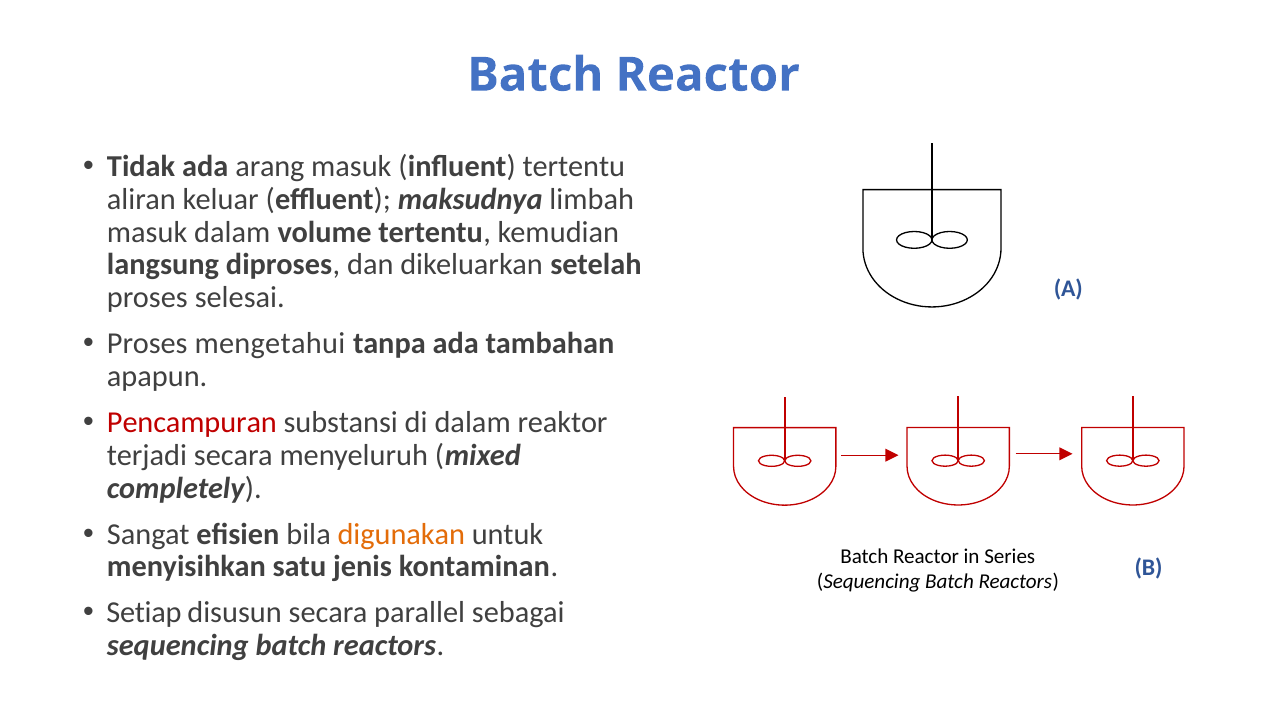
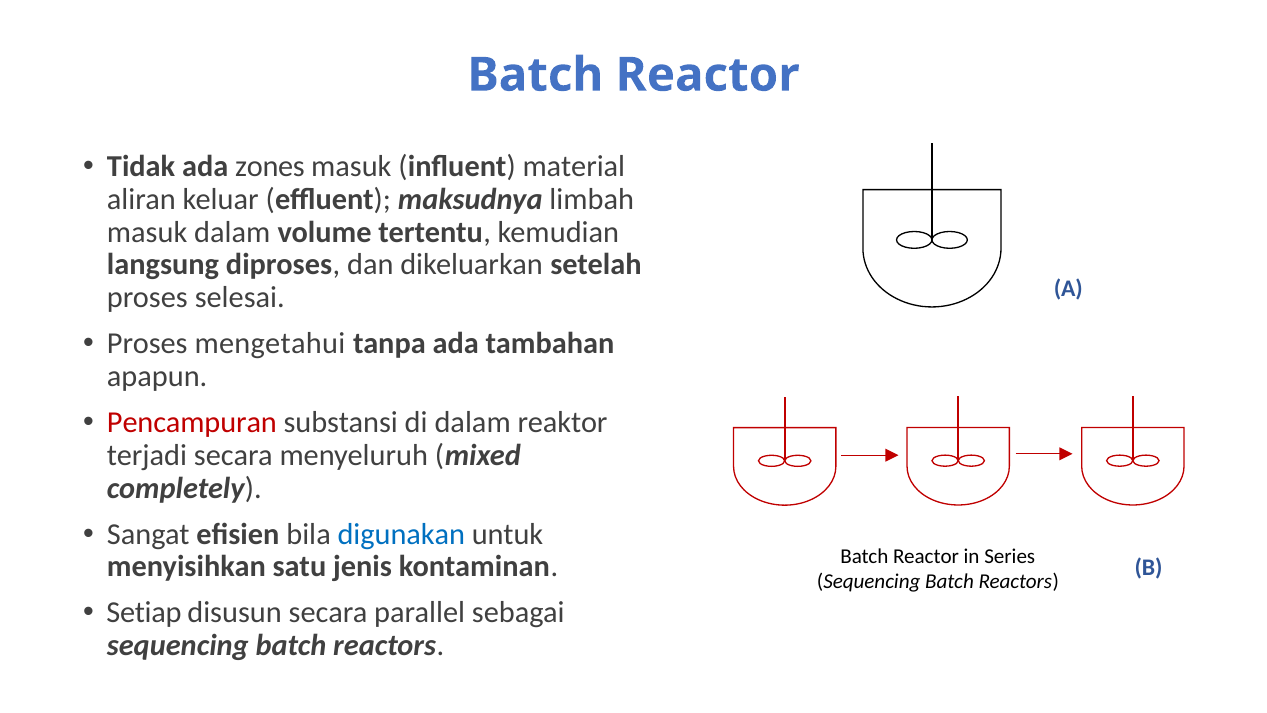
arang: arang -> zones
influent tertentu: tertentu -> material
digunakan colour: orange -> blue
